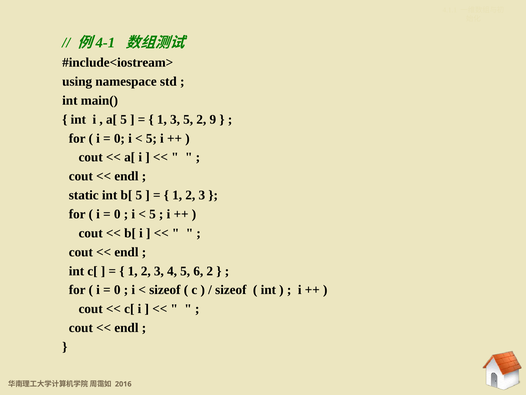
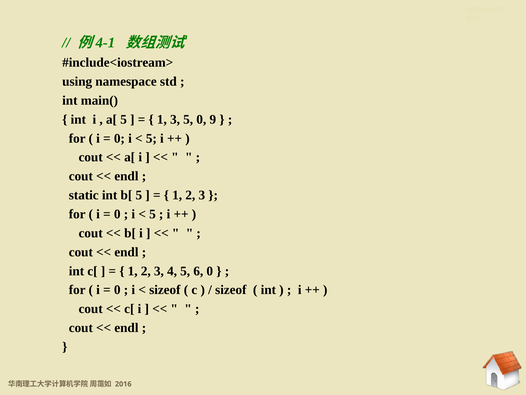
5 2: 2 -> 0
6 2: 2 -> 0
